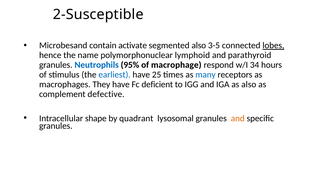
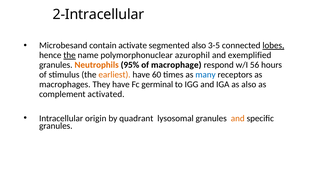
2-Susceptible: 2-Susceptible -> 2-Intracellular
the at (70, 55) underline: none -> present
lymphoid: lymphoid -> azurophil
parathyroid: parathyroid -> exemplified
Neutrophils colour: blue -> orange
34: 34 -> 56
earliest colour: blue -> orange
25: 25 -> 60
deficient: deficient -> germinal
defective: defective -> activated
shape: shape -> origin
